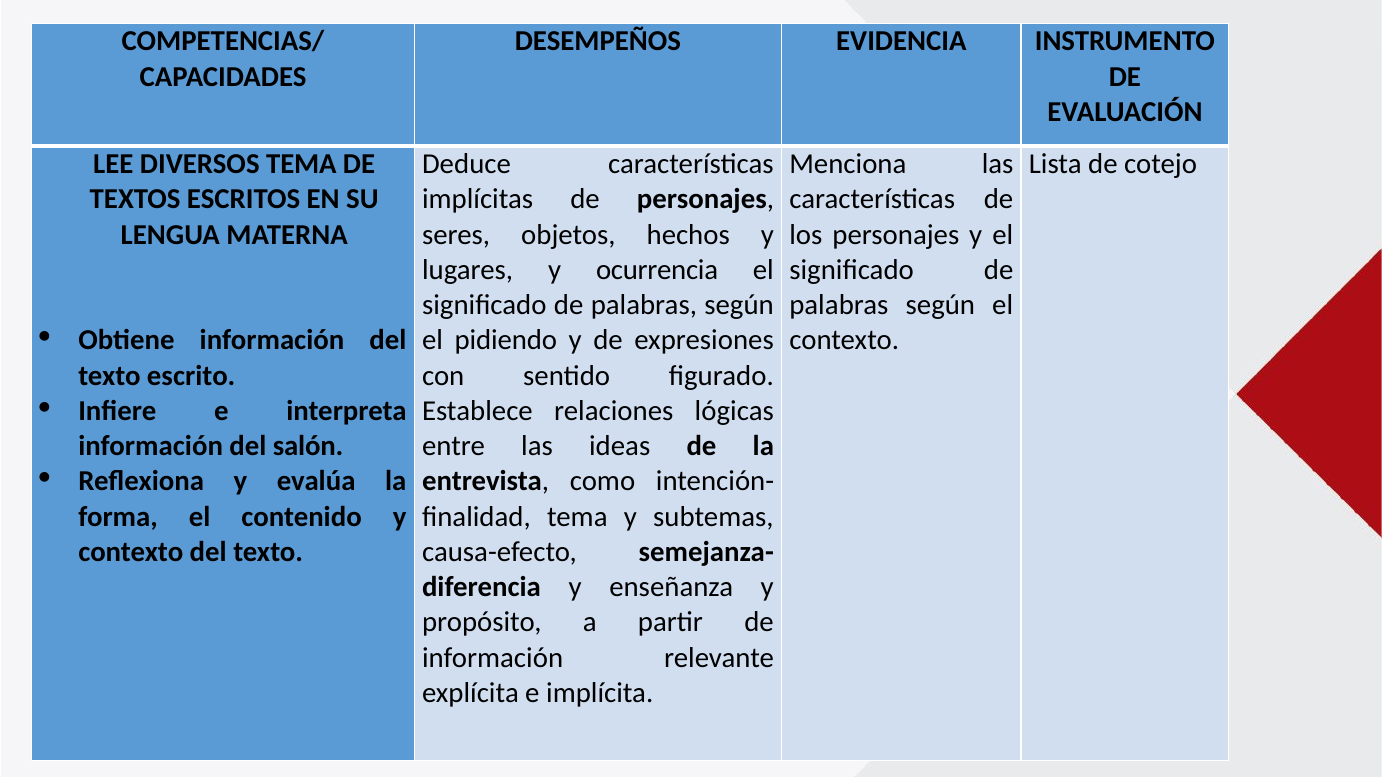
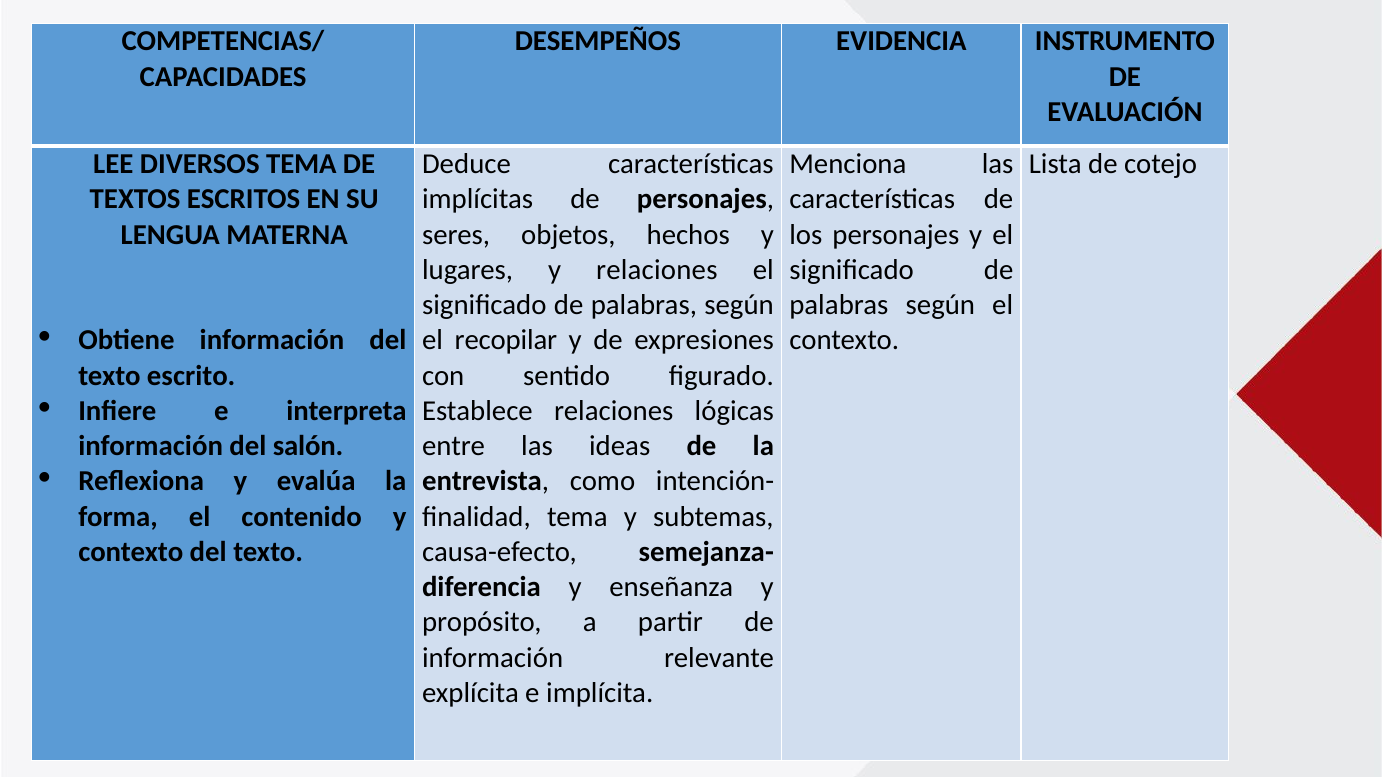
y ocurrencia: ocurrencia -> relaciones
pidiendo: pidiendo -> recopilar
